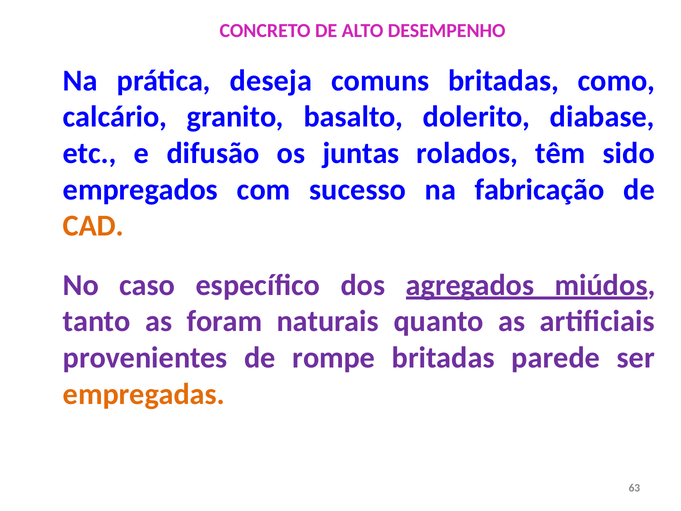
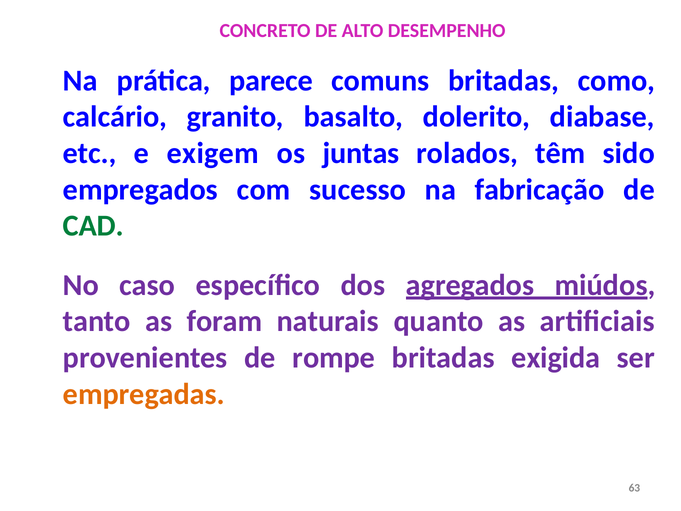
deseja: deseja -> parece
difusão: difusão -> exigem
CAD colour: orange -> green
parede: parede -> exigida
